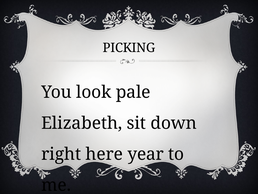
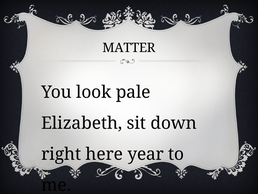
PICKING: PICKING -> MATTER
